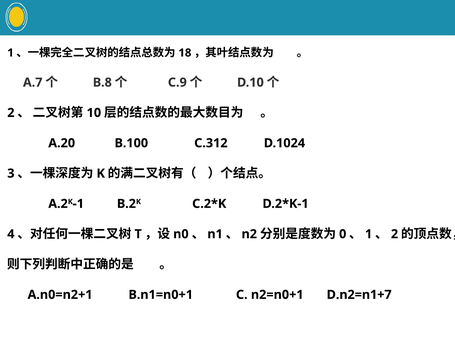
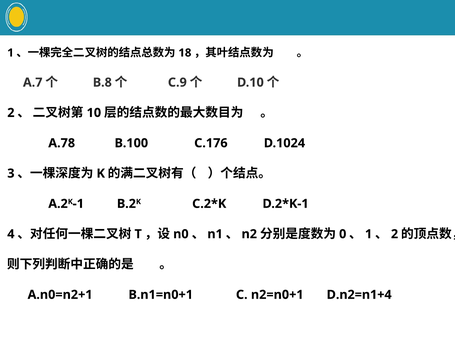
A.20: A.20 -> A.78
C.312: C.312 -> C.176
D.n2=n1+7: D.n2=n1+7 -> D.n2=n1+4
